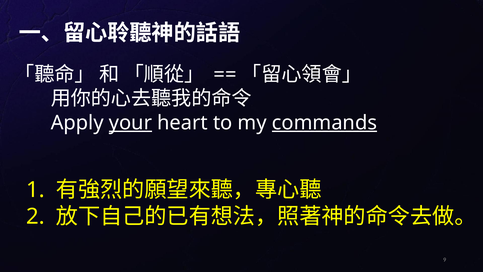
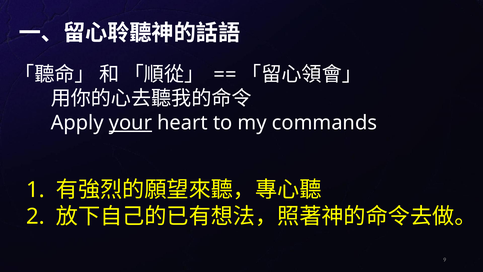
commands underline: present -> none
